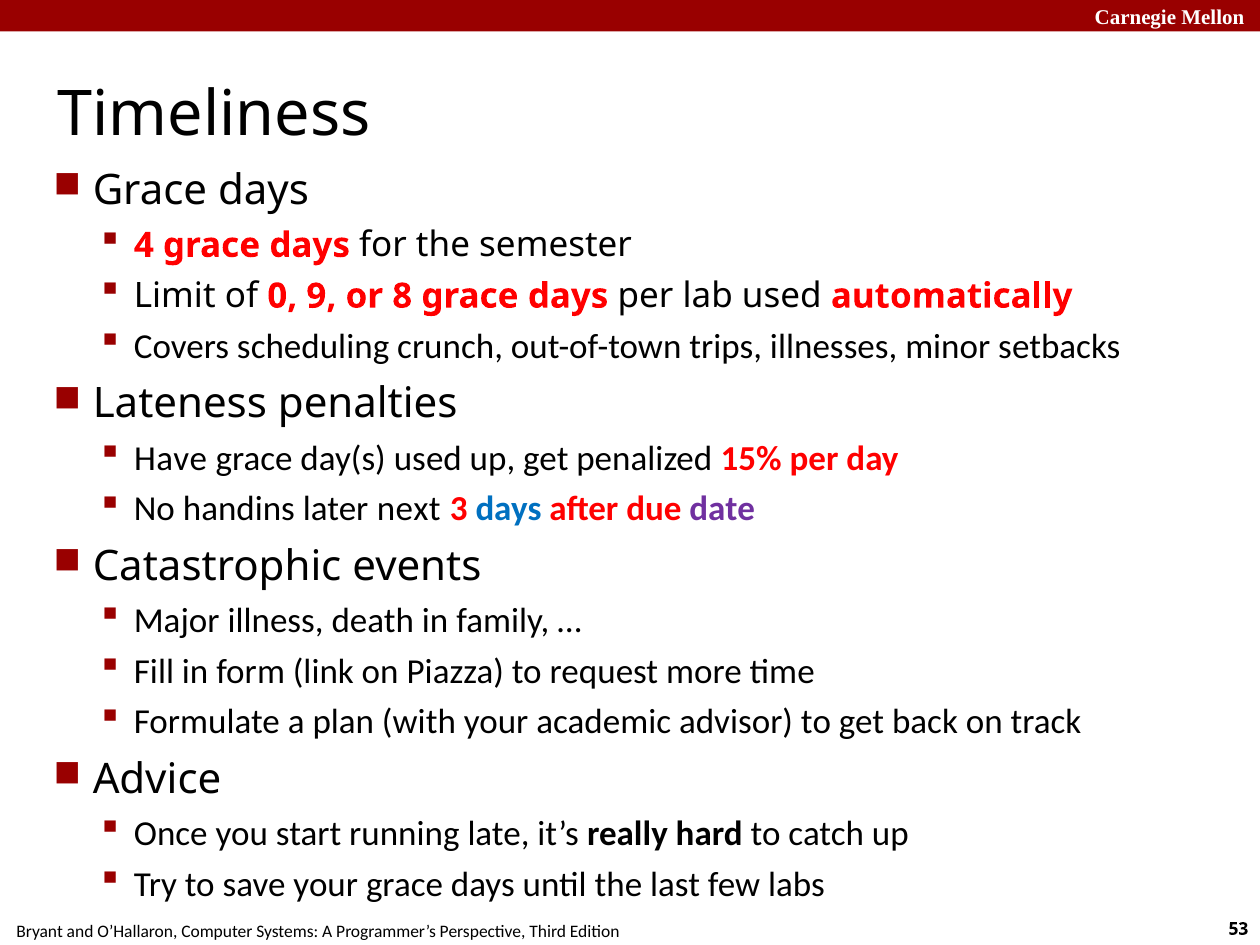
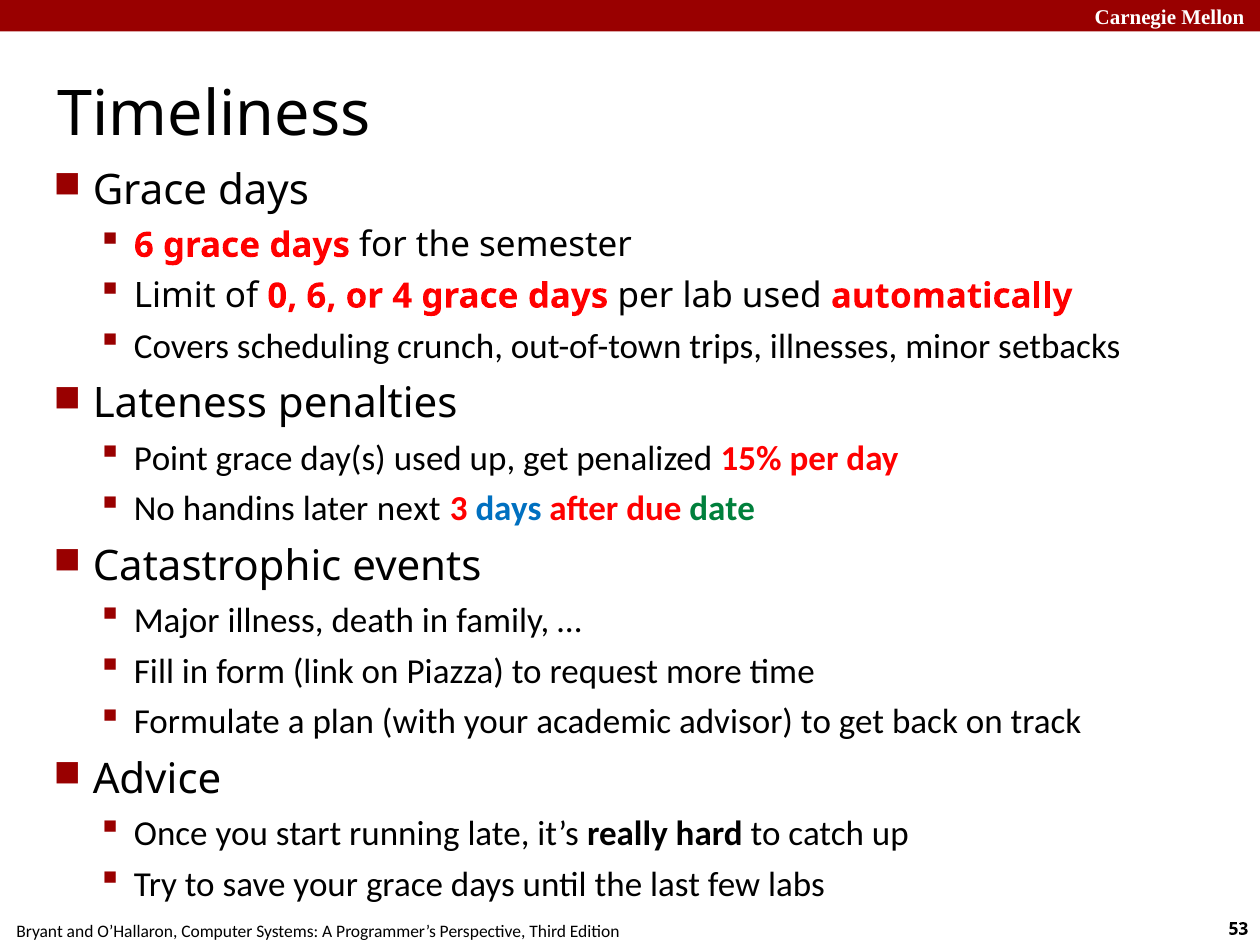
4 at (144, 245): 4 -> 6
0 9: 9 -> 6
8: 8 -> 4
Have: Have -> Point
date colour: purple -> green
